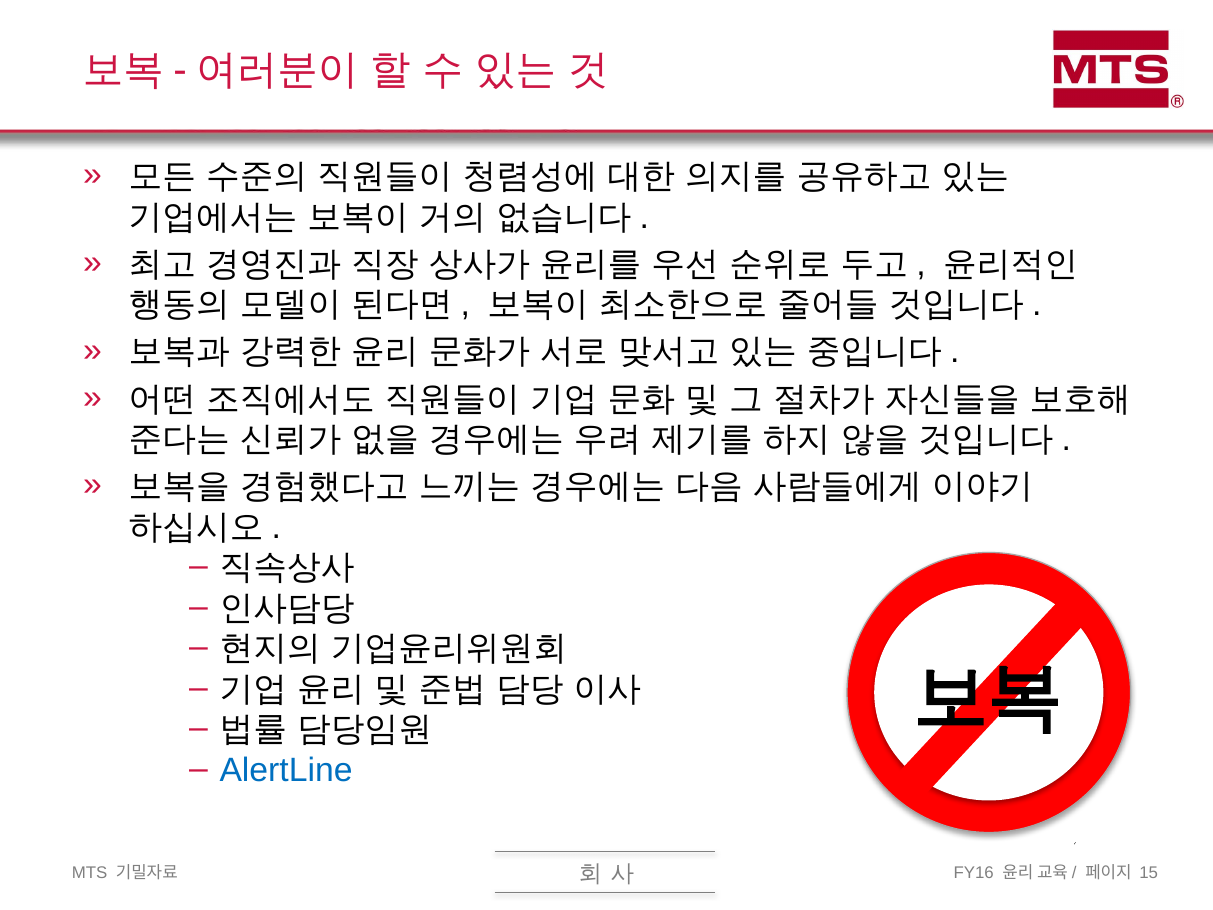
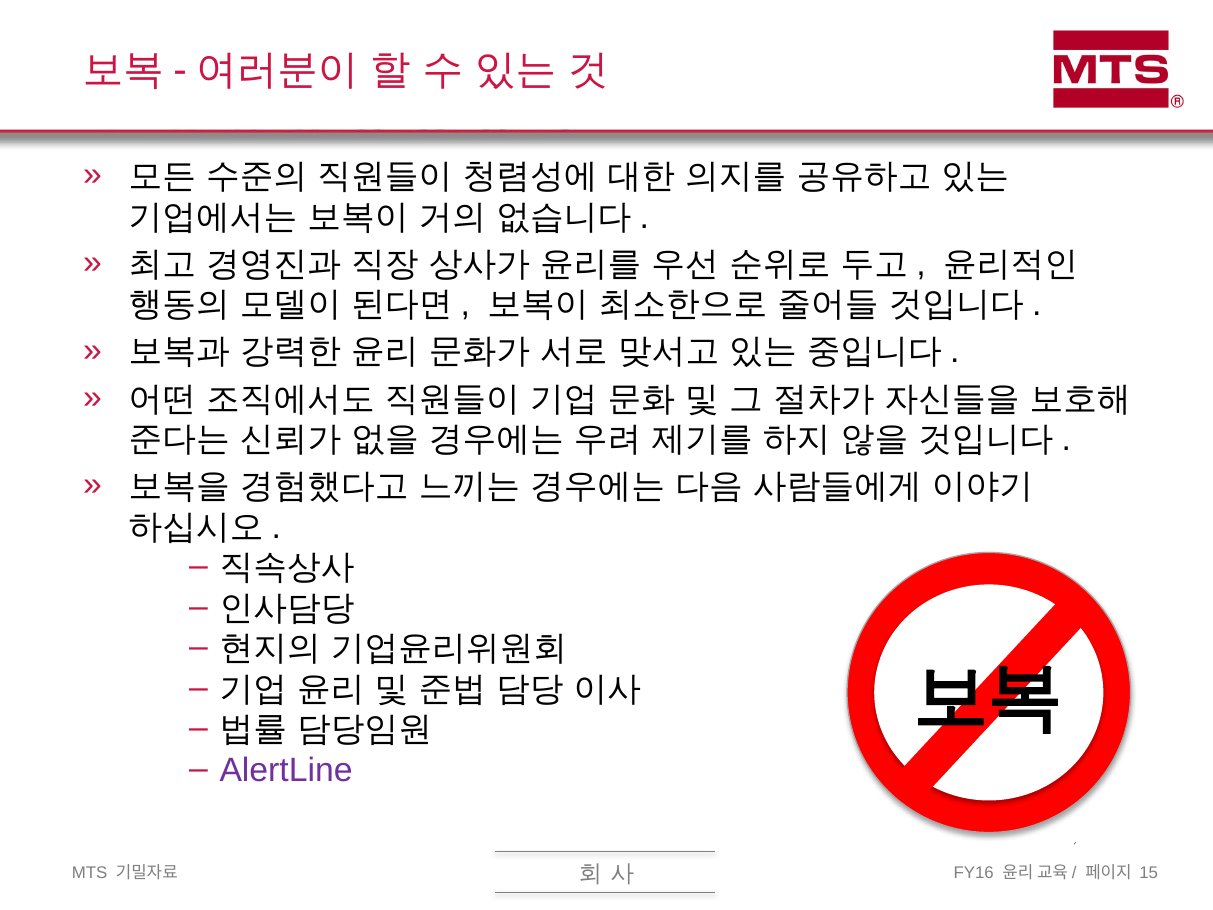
AlertLine colour: blue -> purple
